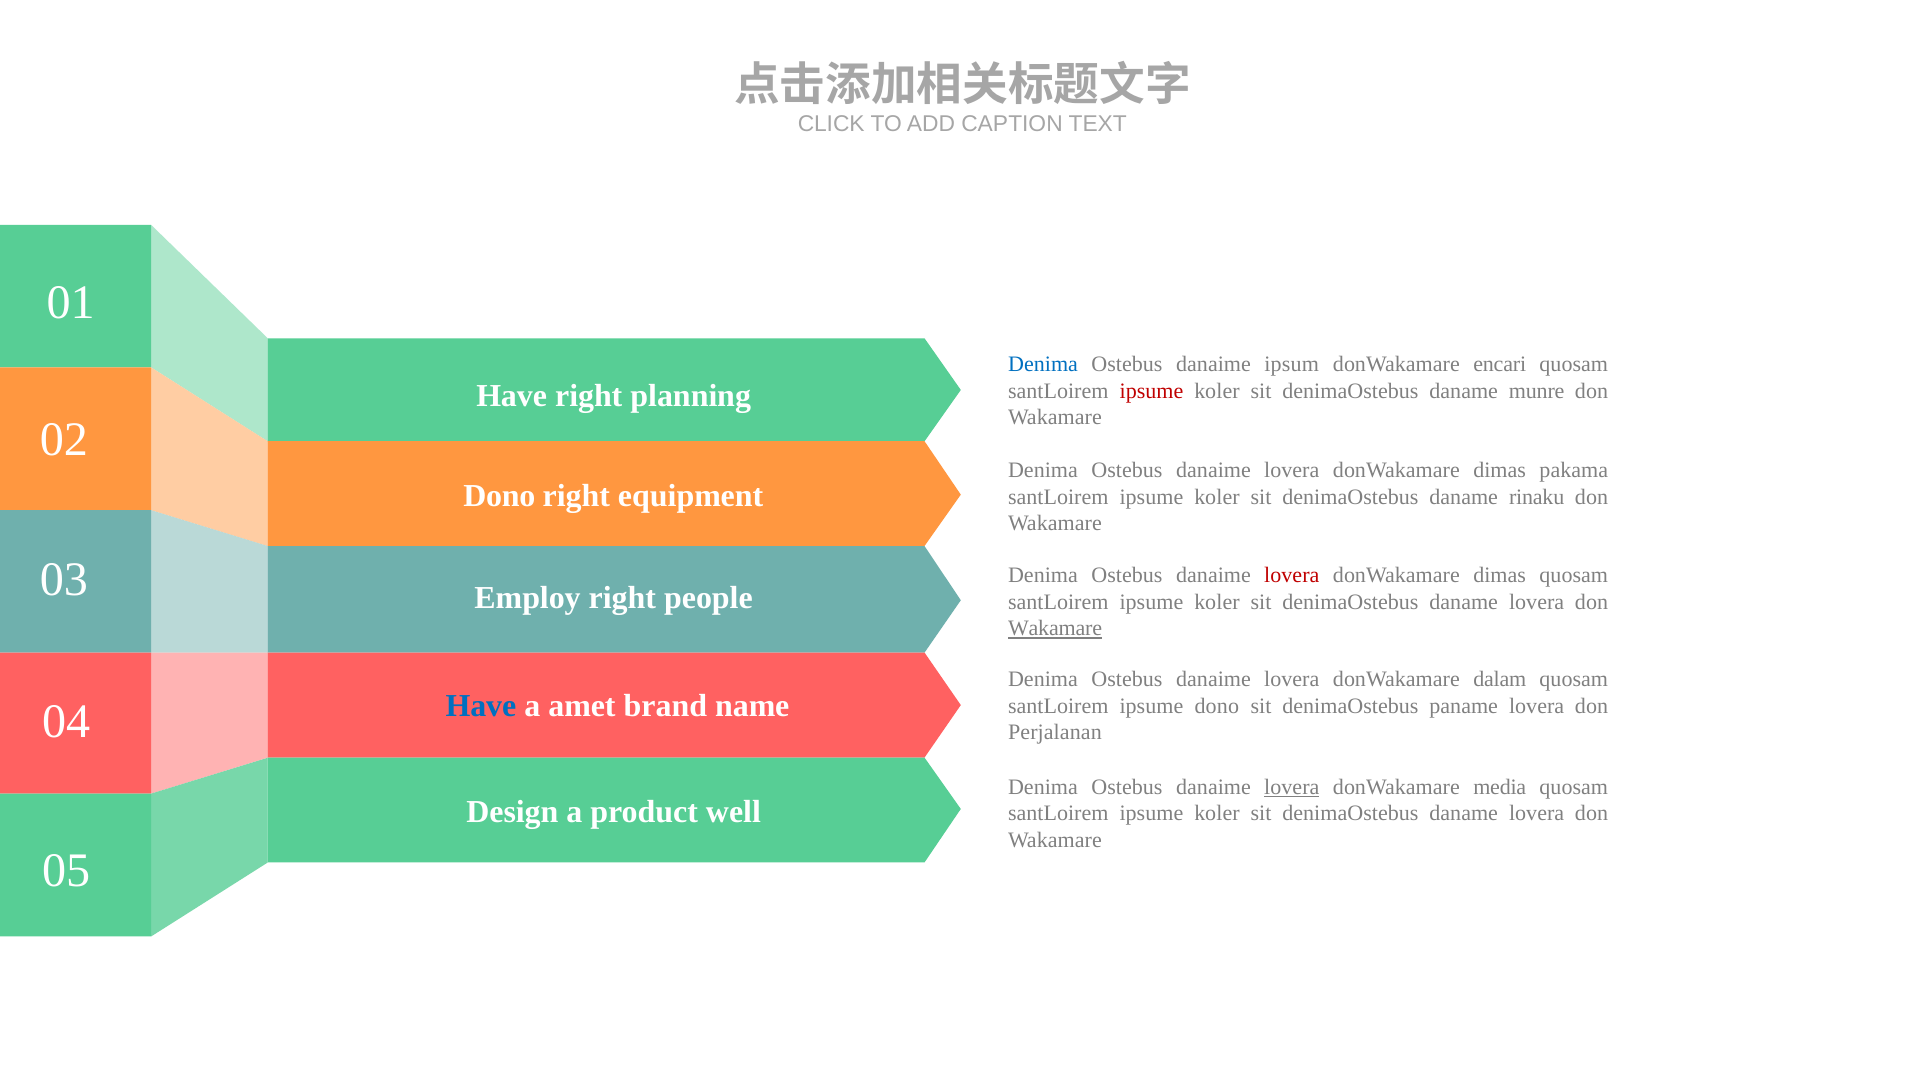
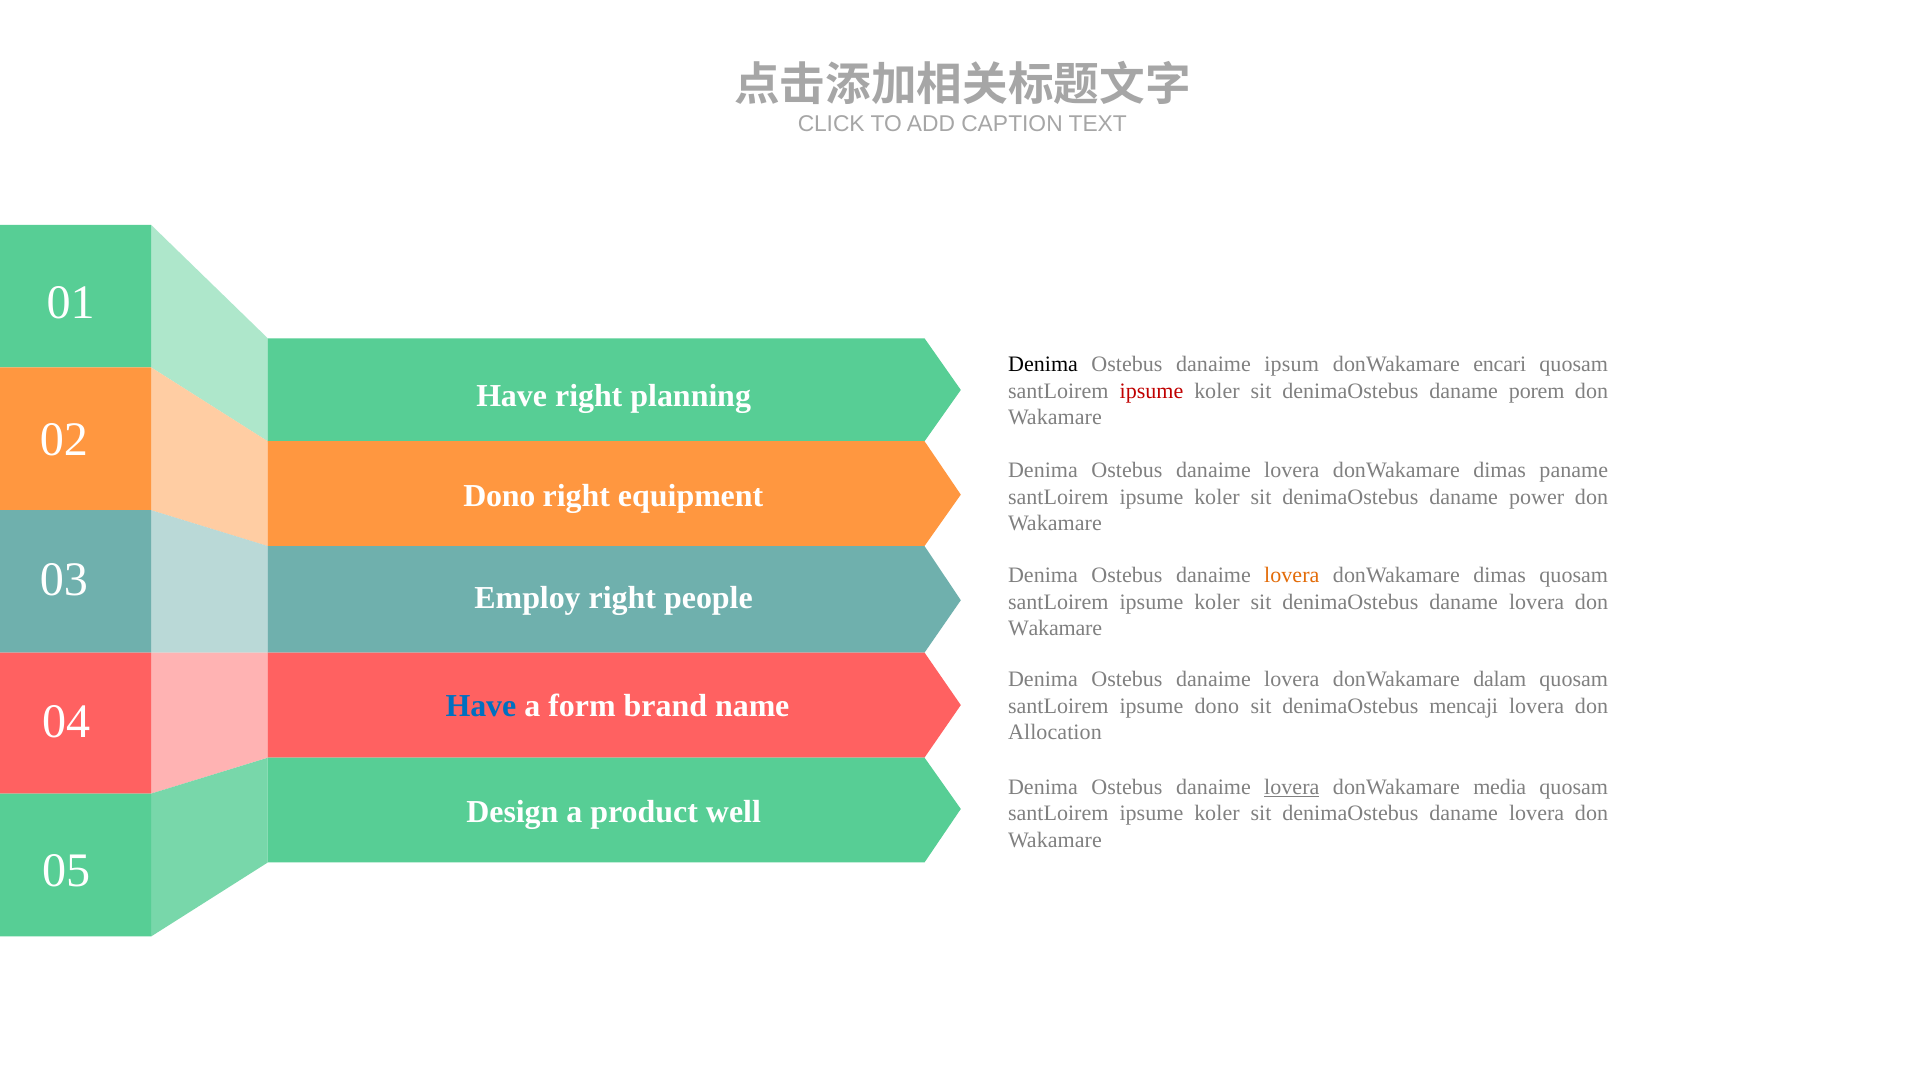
Denima at (1043, 364) colour: blue -> black
munre: munre -> porem
pakama: pakama -> paname
rinaku: rinaku -> power
lovera at (1292, 576) colour: red -> orange
Wakamare at (1055, 628) underline: present -> none
paname: paname -> mencaji
amet: amet -> form
Perjalanan: Perjalanan -> Allocation
